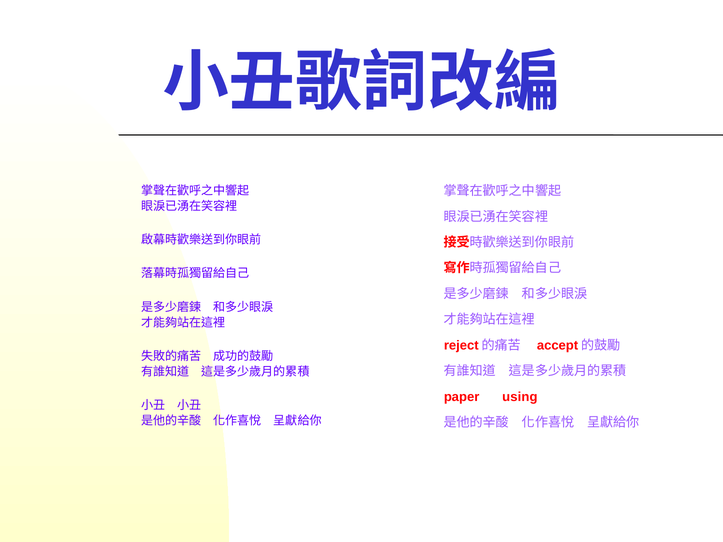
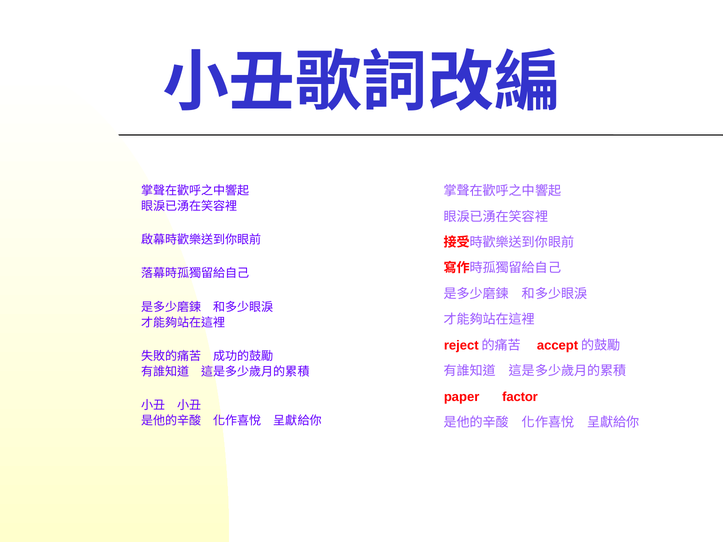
using: using -> factor
